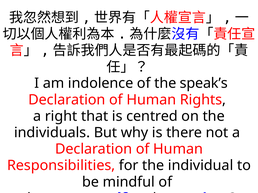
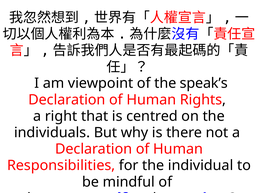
indolence: indolence -> viewpoint
